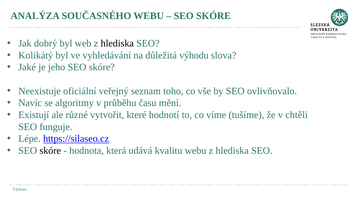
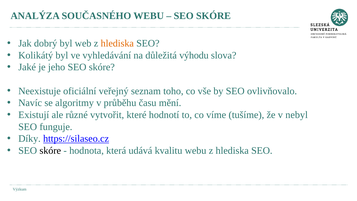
hlediska at (117, 43) colour: black -> orange
chtěli: chtěli -> nebyl
Lépe: Lépe -> Díky
